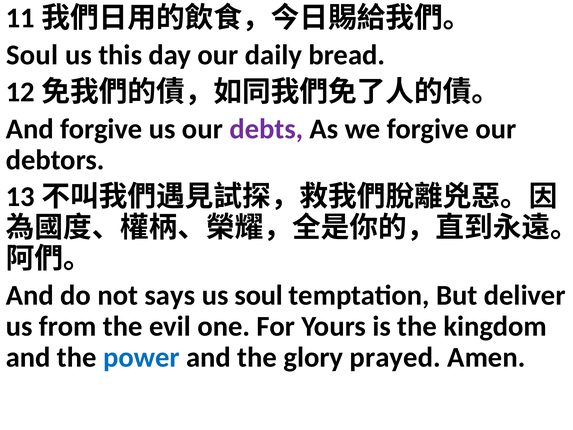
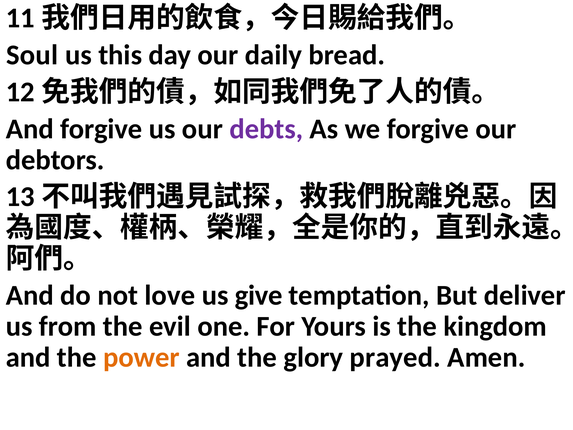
says: says -> love
us soul: soul -> give
power colour: blue -> orange
